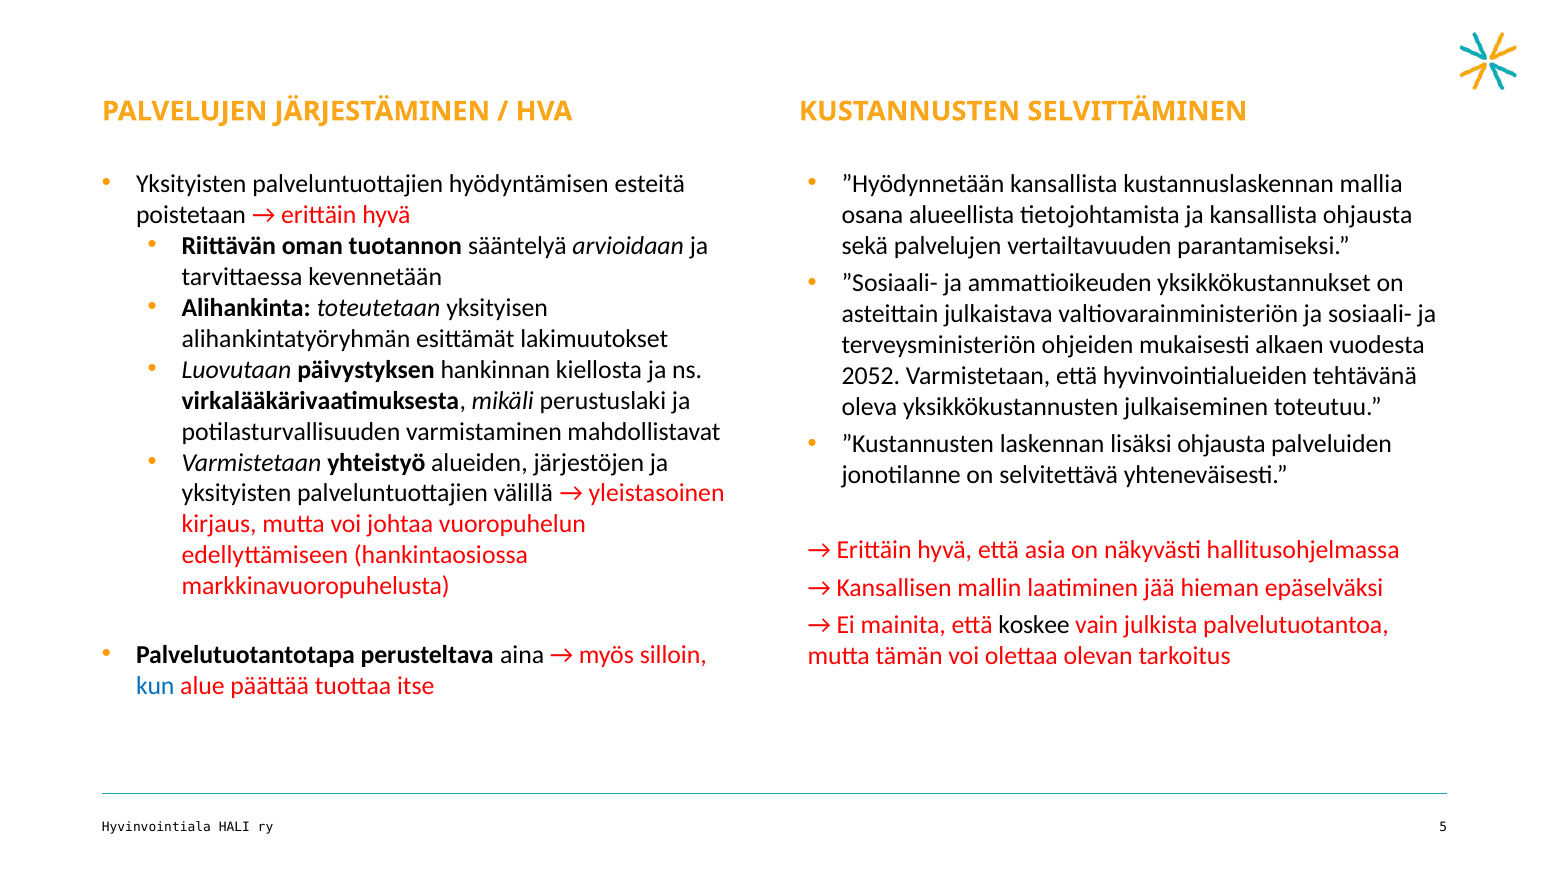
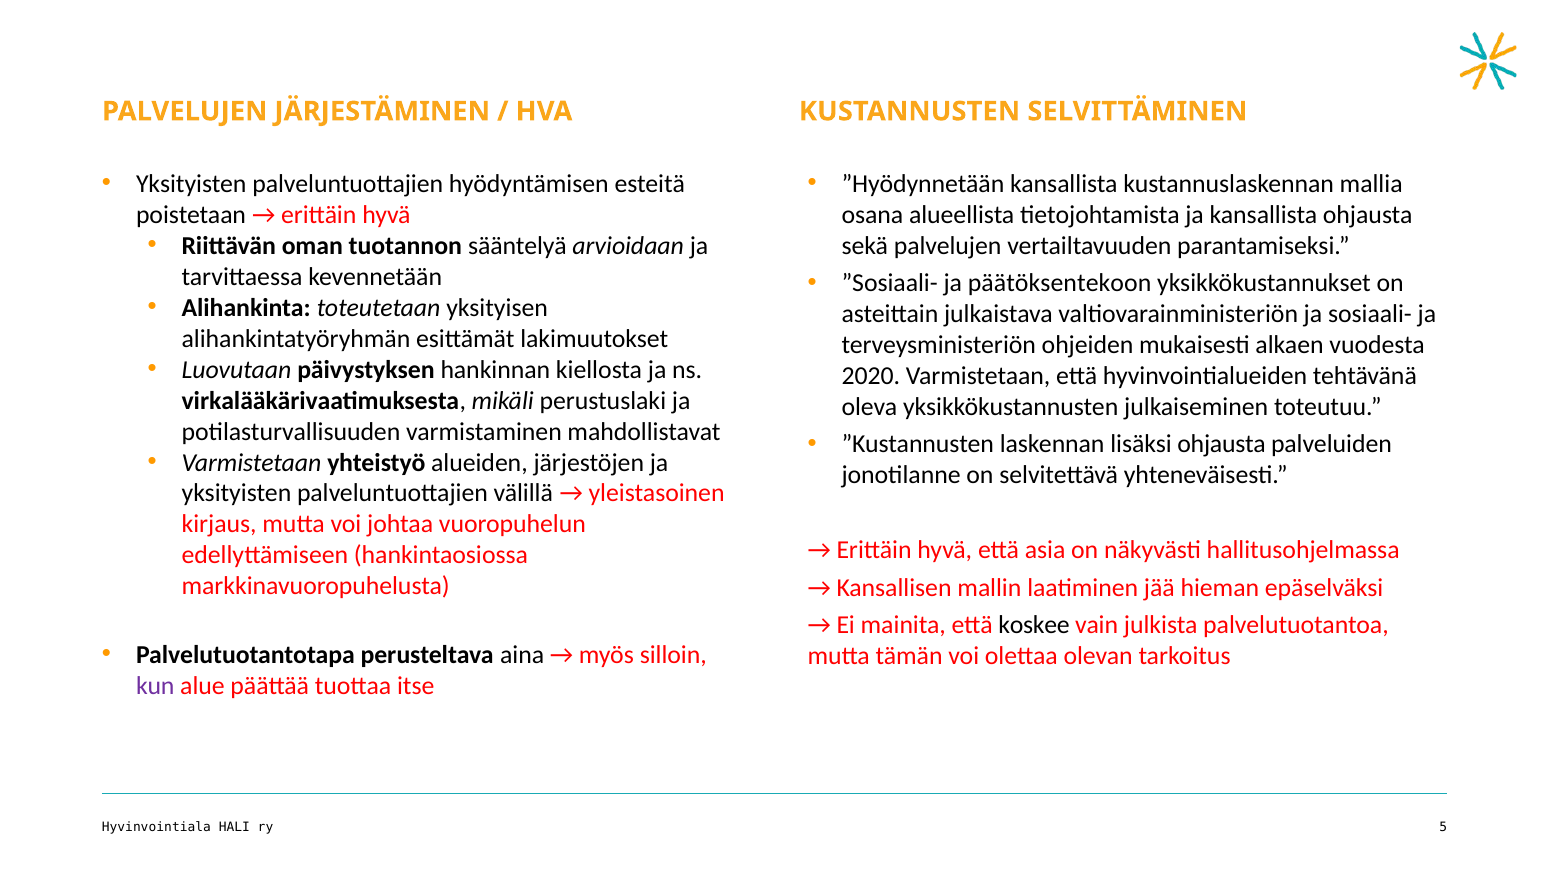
ammattioikeuden: ammattioikeuden -> päätöksentekoon
2052: 2052 -> 2020
kun colour: blue -> purple
